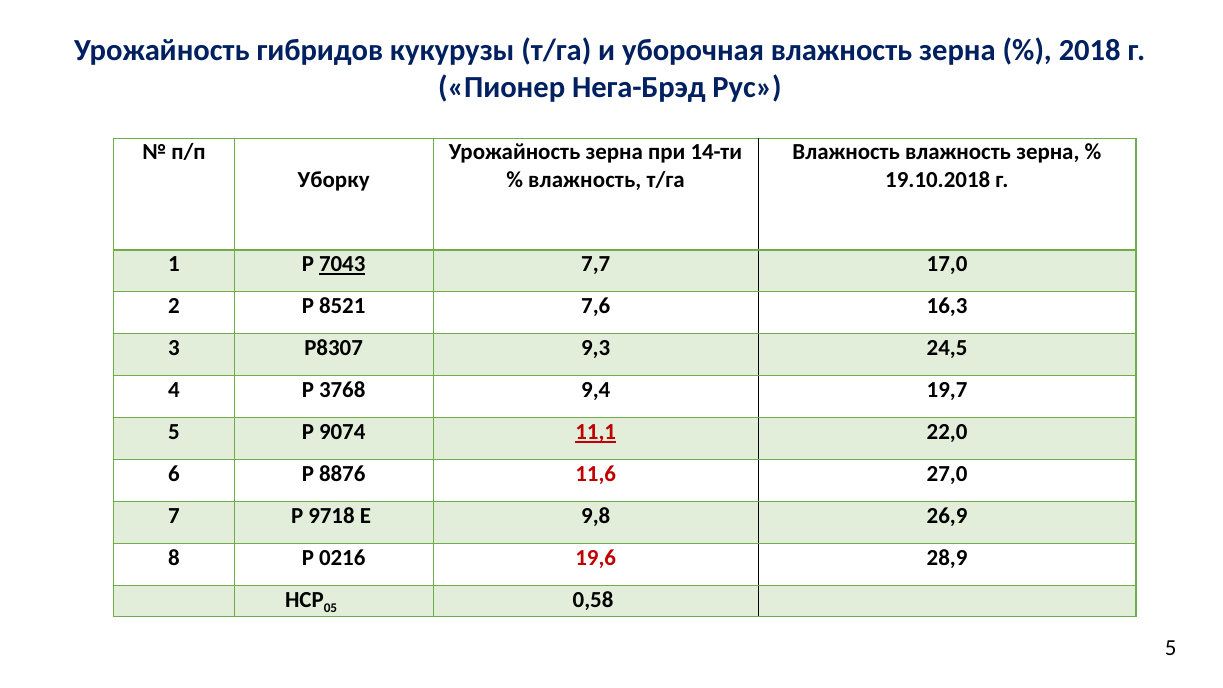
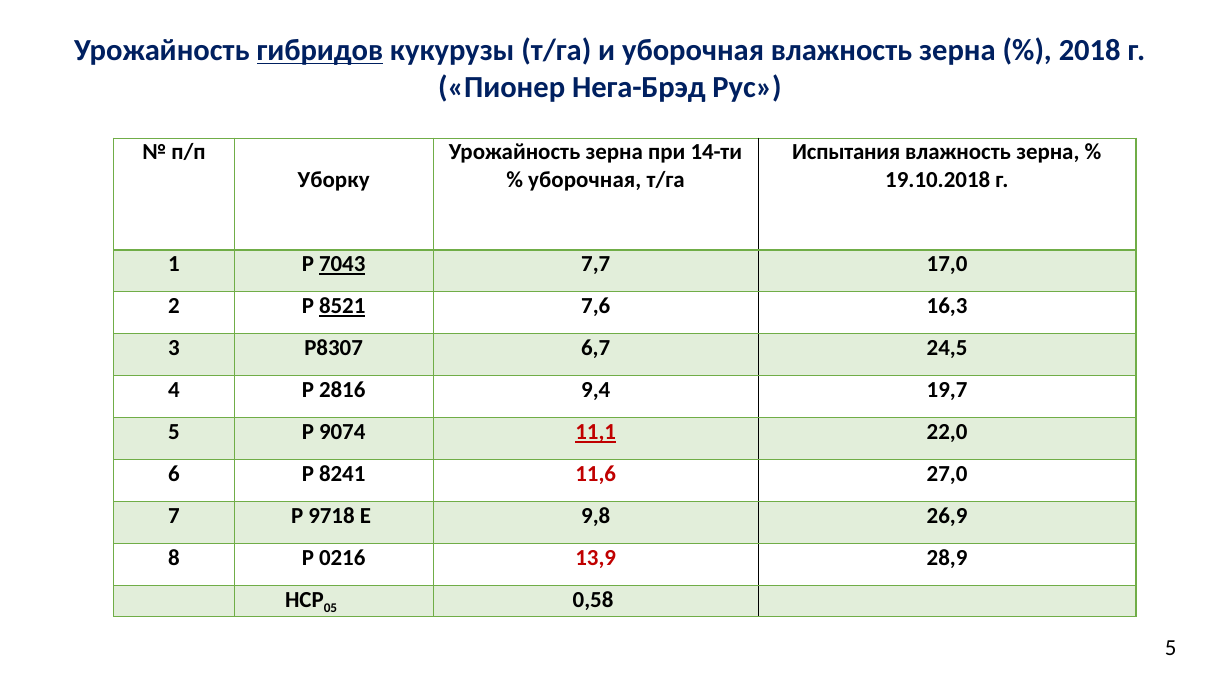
гибридов underline: none -> present
Влажность at (846, 152): Влажность -> Испытания
влажность at (585, 180): влажность -> уборочная
8521 underline: none -> present
9,3: 9,3 -> 6,7
3768: 3768 -> 2816
8876: 8876 -> 8241
19,6: 19,6 -> 13,9
